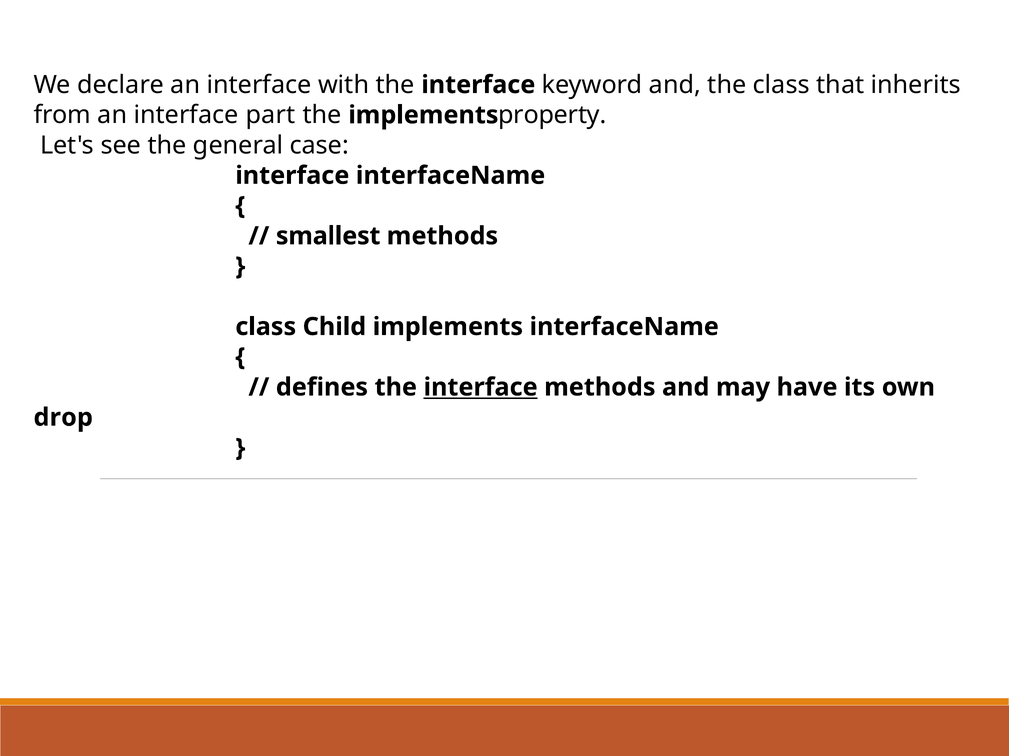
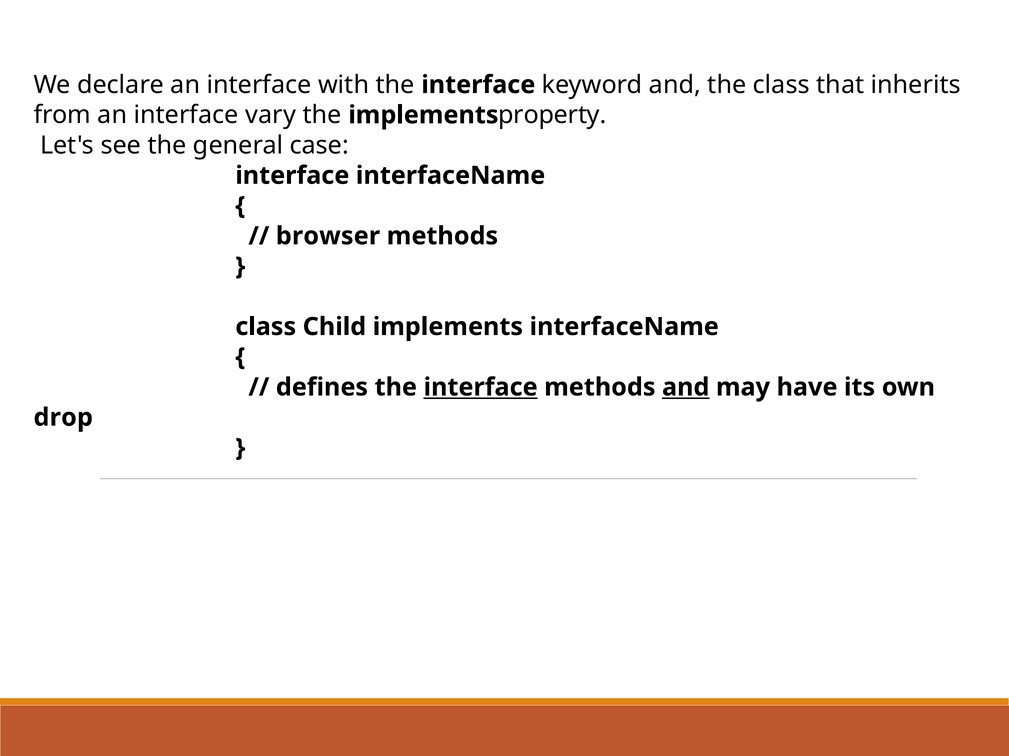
part: part -> vary
smallest: smallest -> browser
and at (686, 388) underline: none -> present
